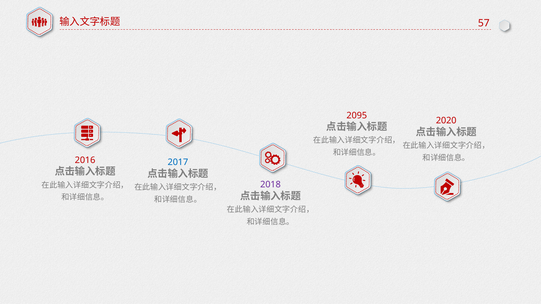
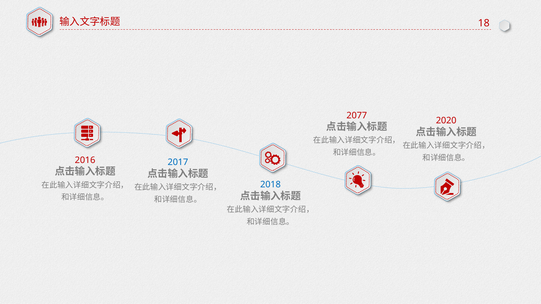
57: 57 -> 18
2095: 2095 -> 2077
2018 colour: purple -> blue
